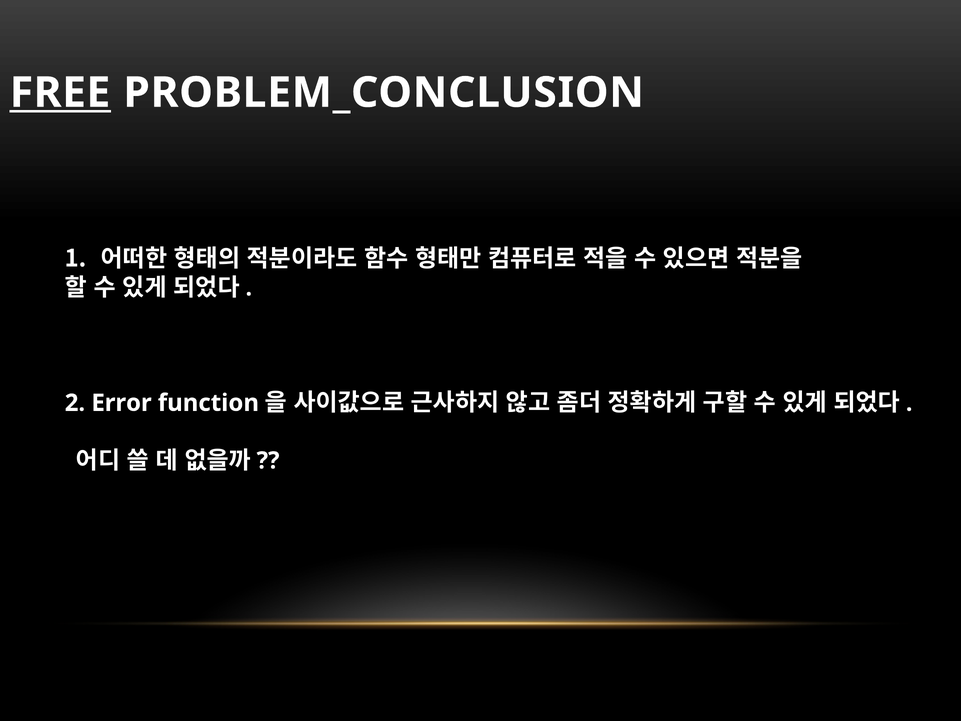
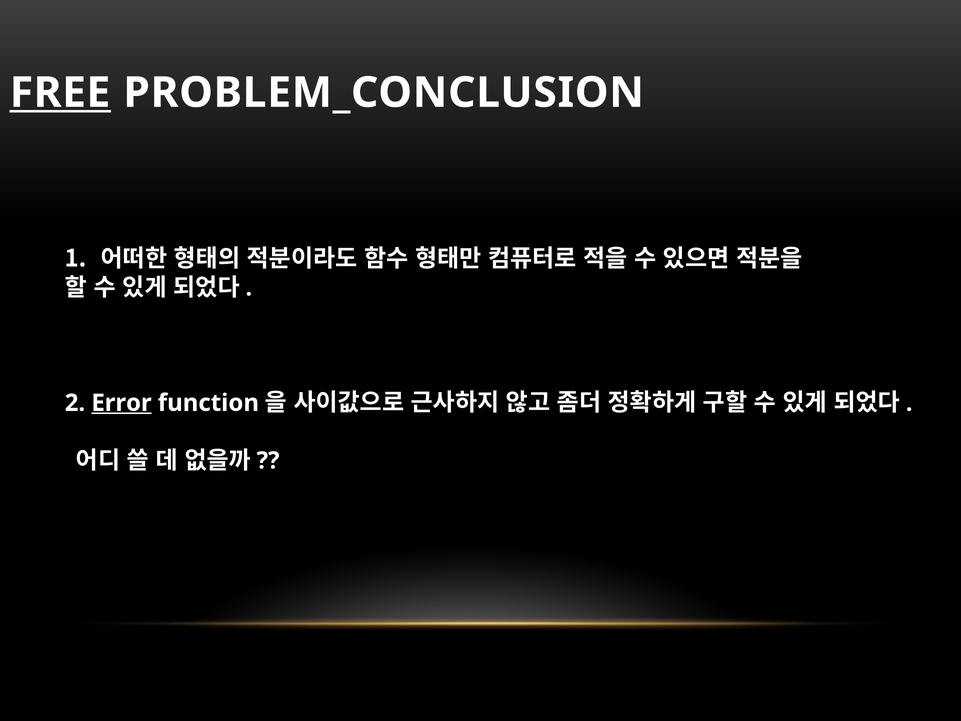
Error underline: none -> present
